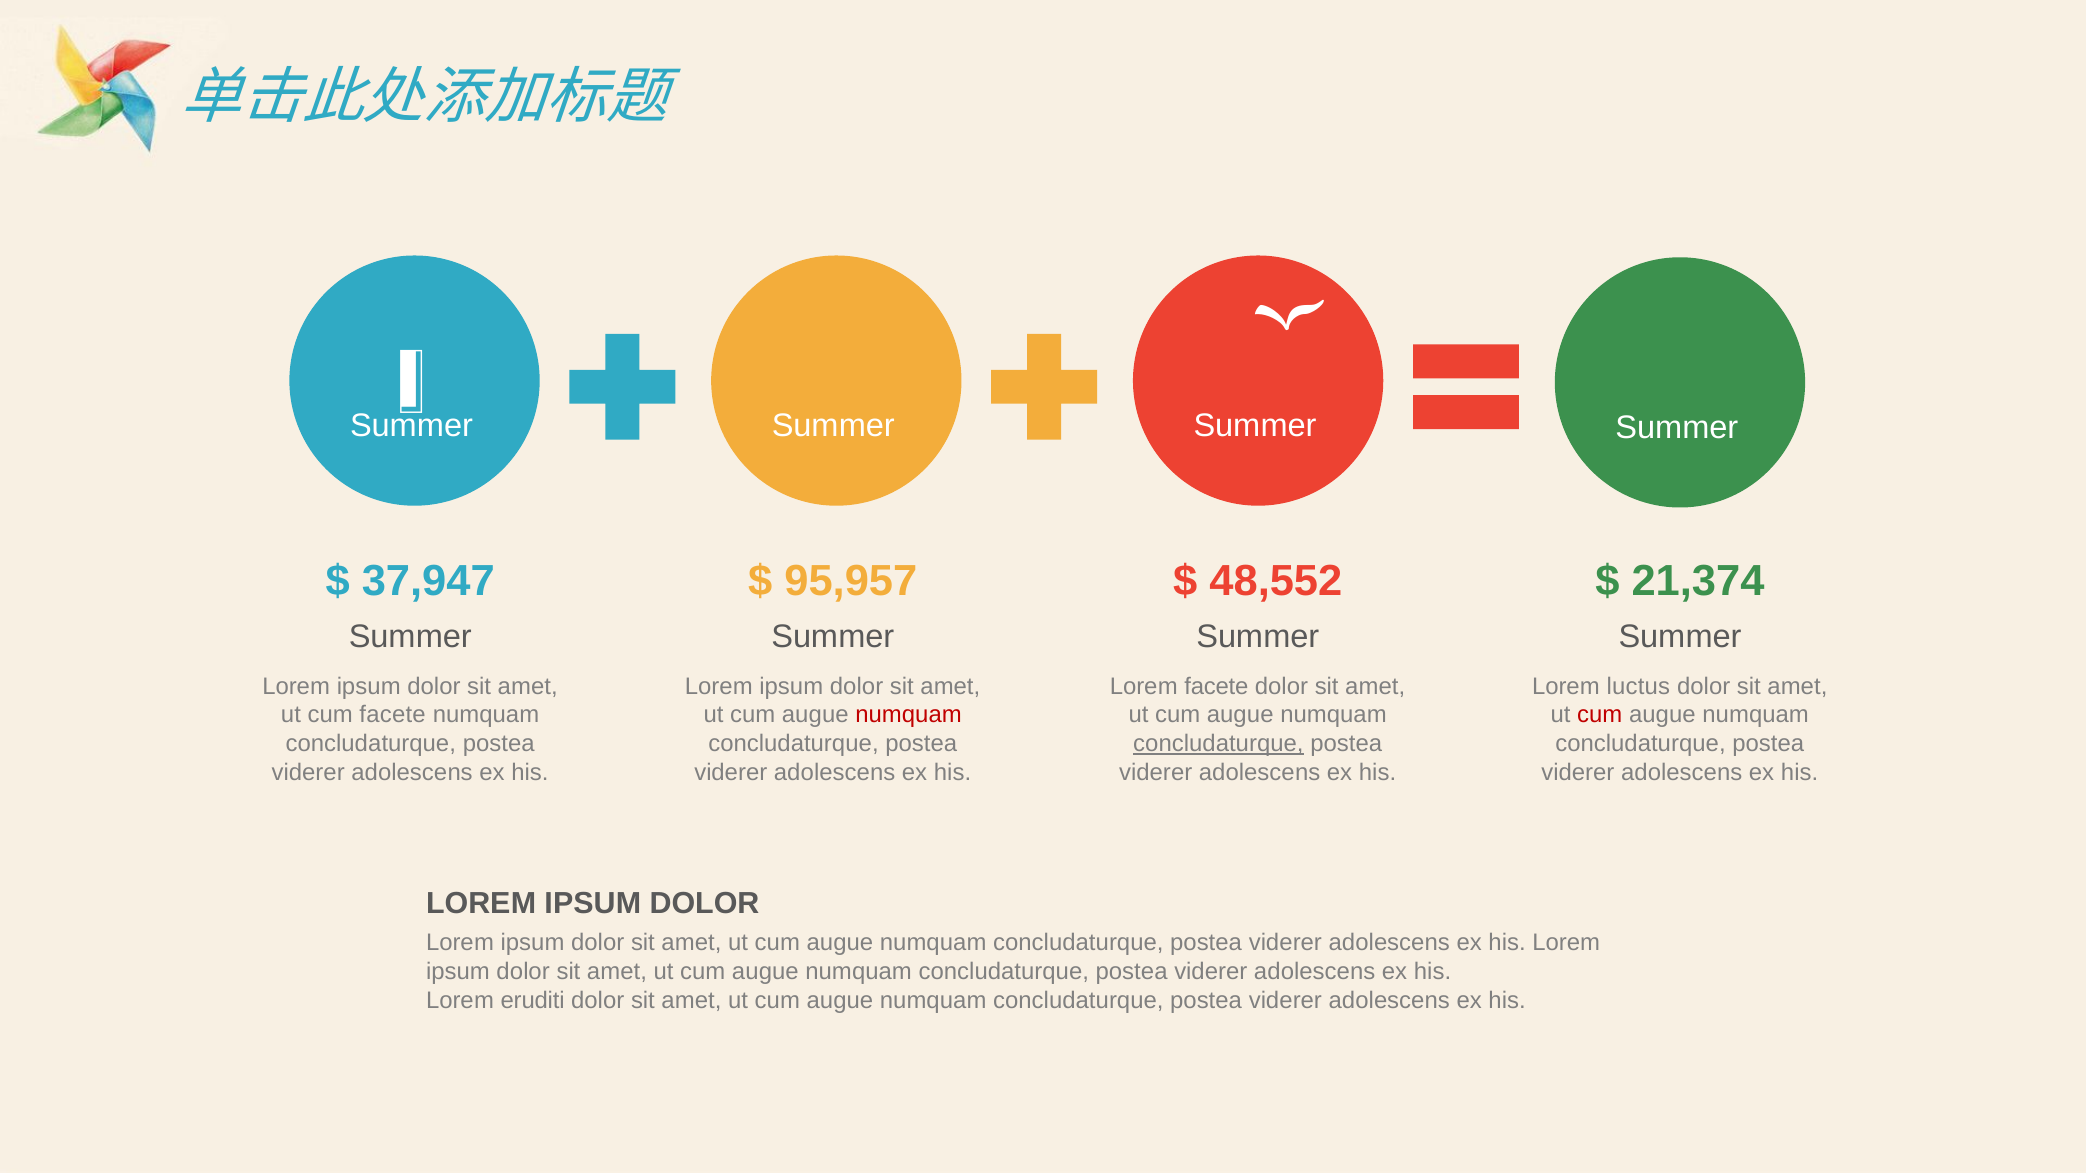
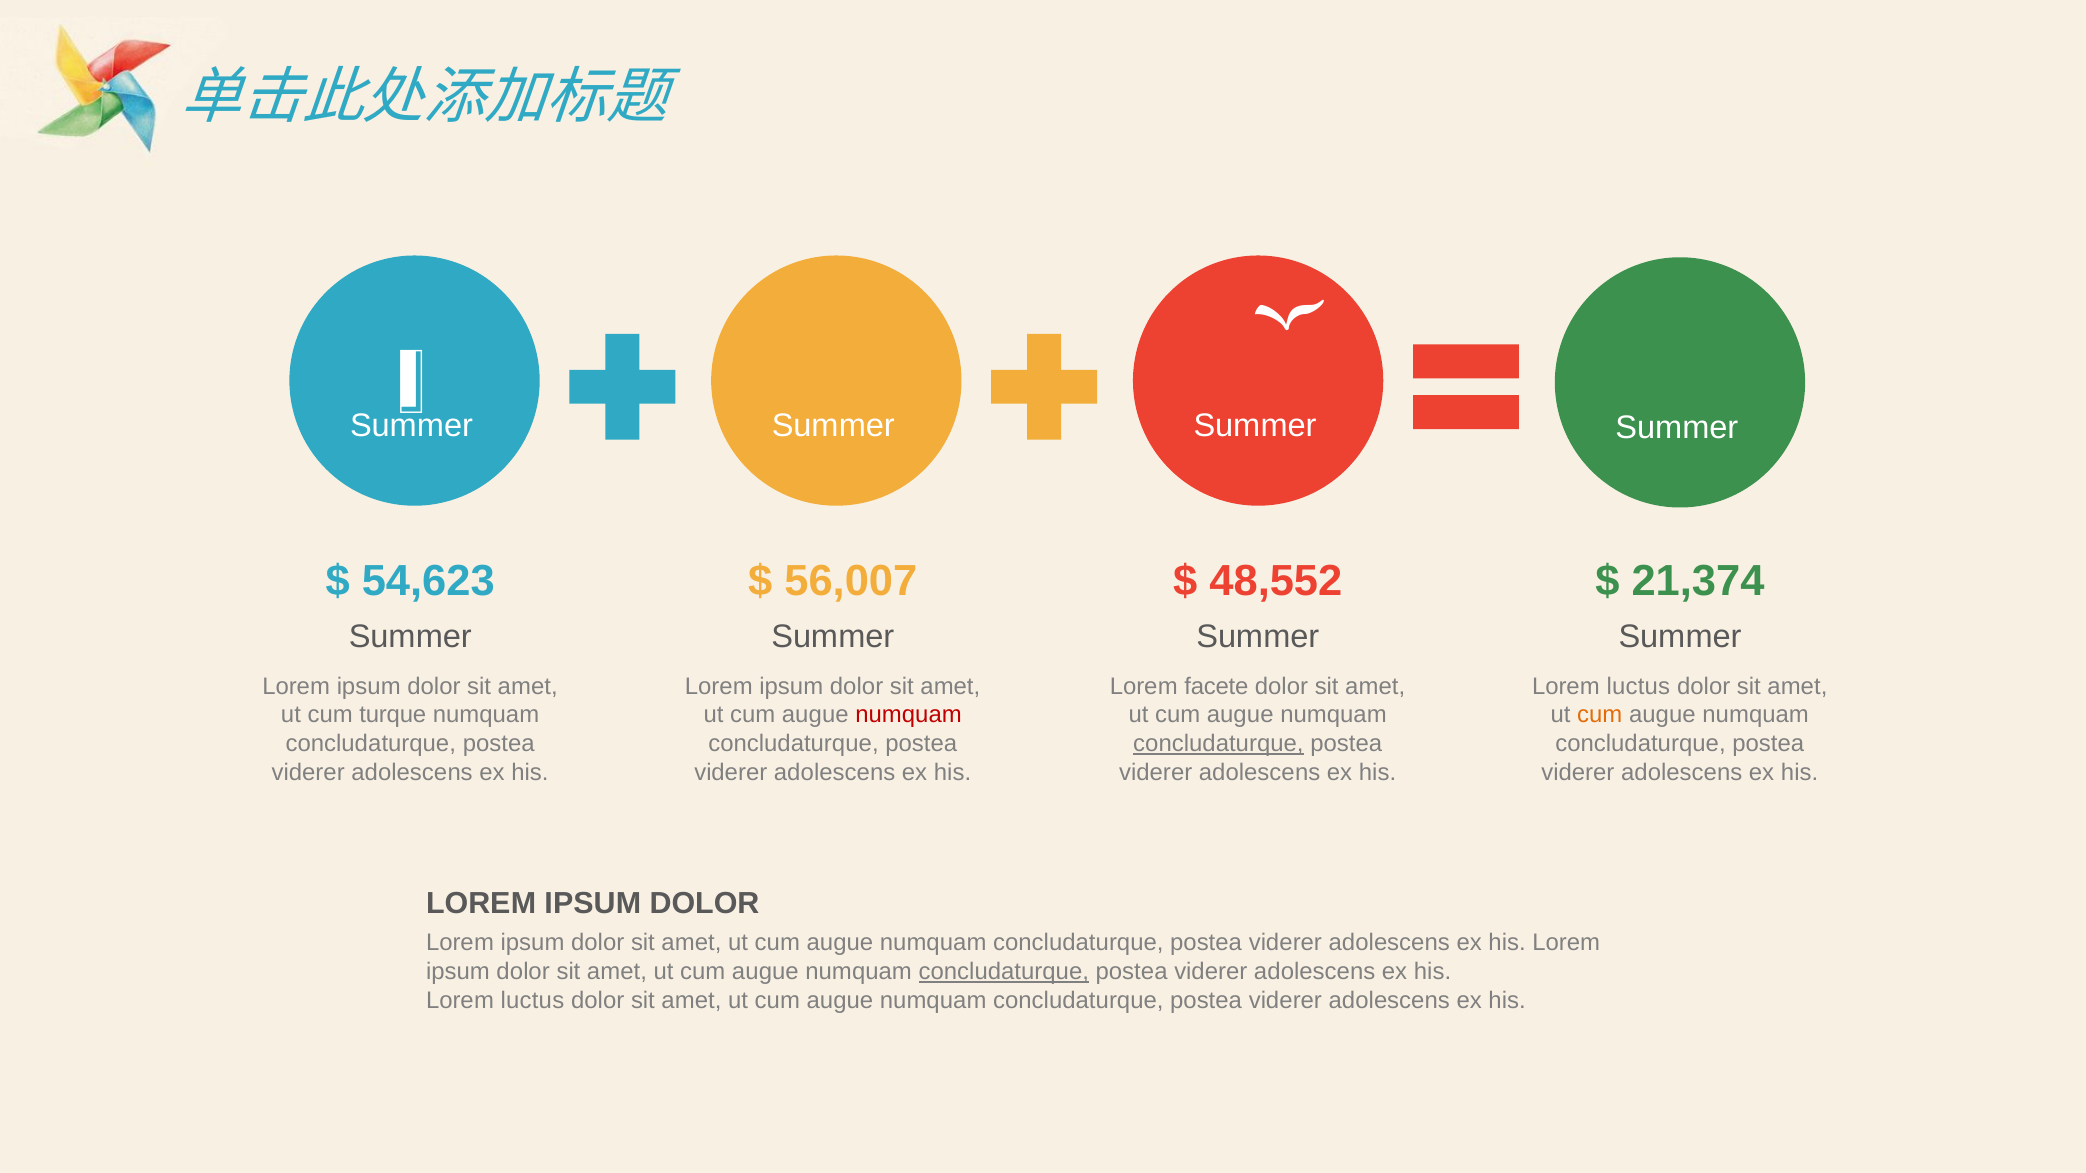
37,947: 37,947 -> 54,623
95,957: 95,957 -> 56,007
cum facete: facete -> turque
cum at (1600, 715) colour: red -> orange
concludaturque at (1004, 972) underline: none -> present
eruditi at (533, 1001): eruditi -> luctus
